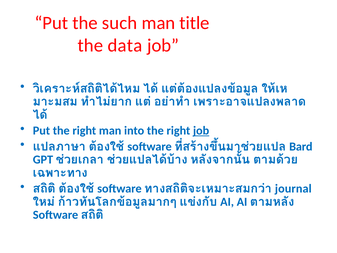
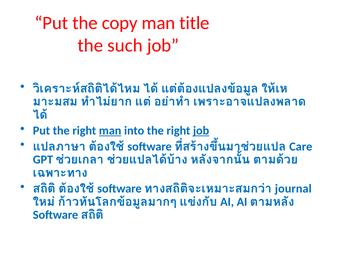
such: such -> copy
data: data -> such
man at (110, 131) underline: none -> present
Bard: Bard -> Care
